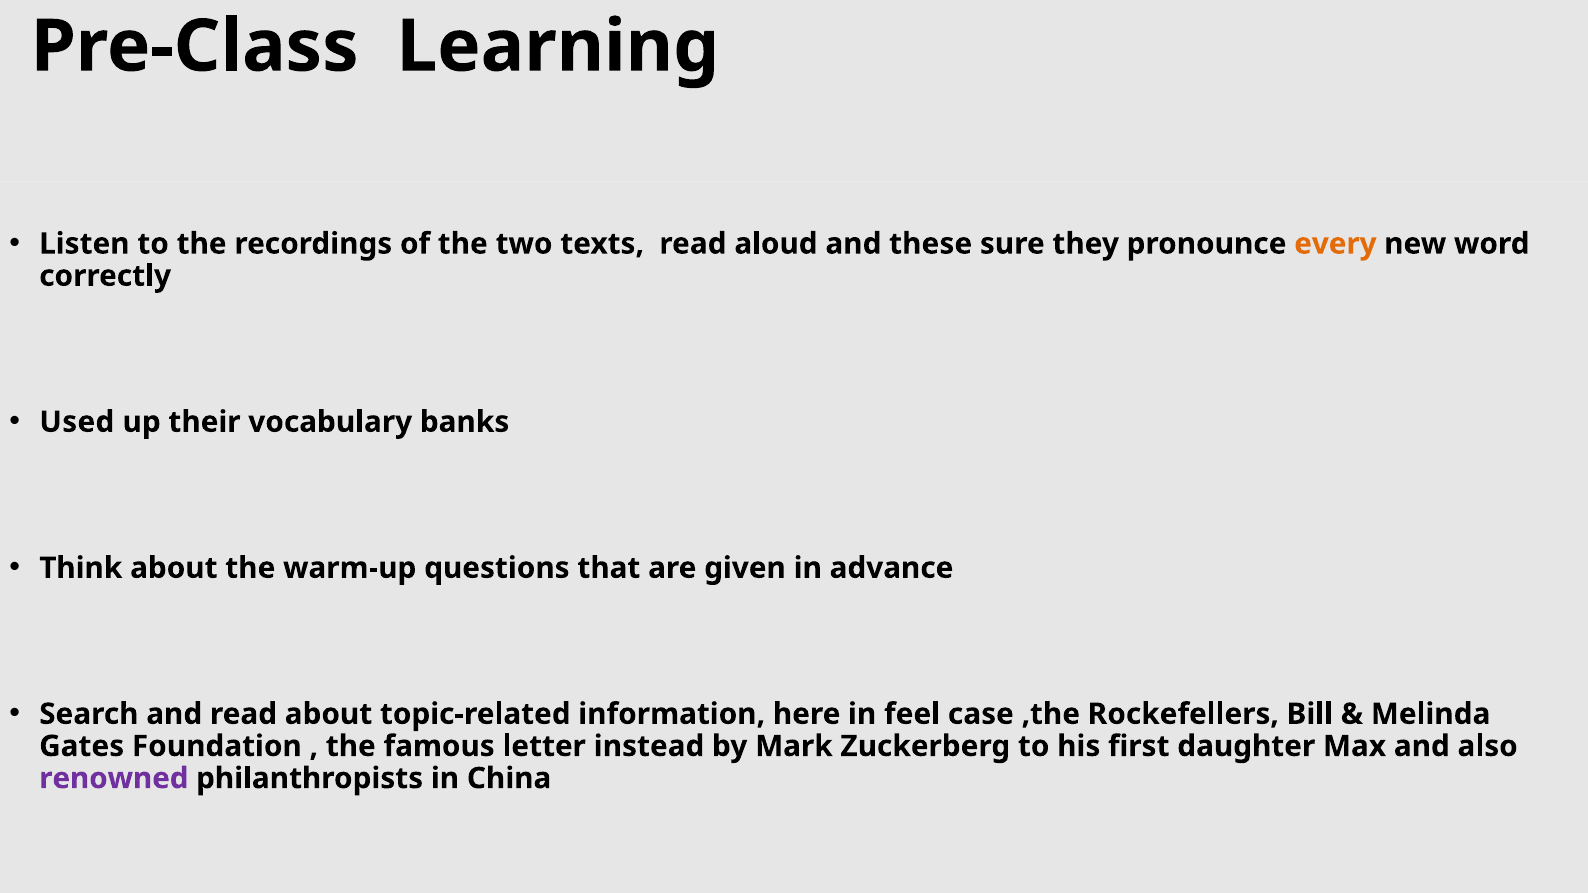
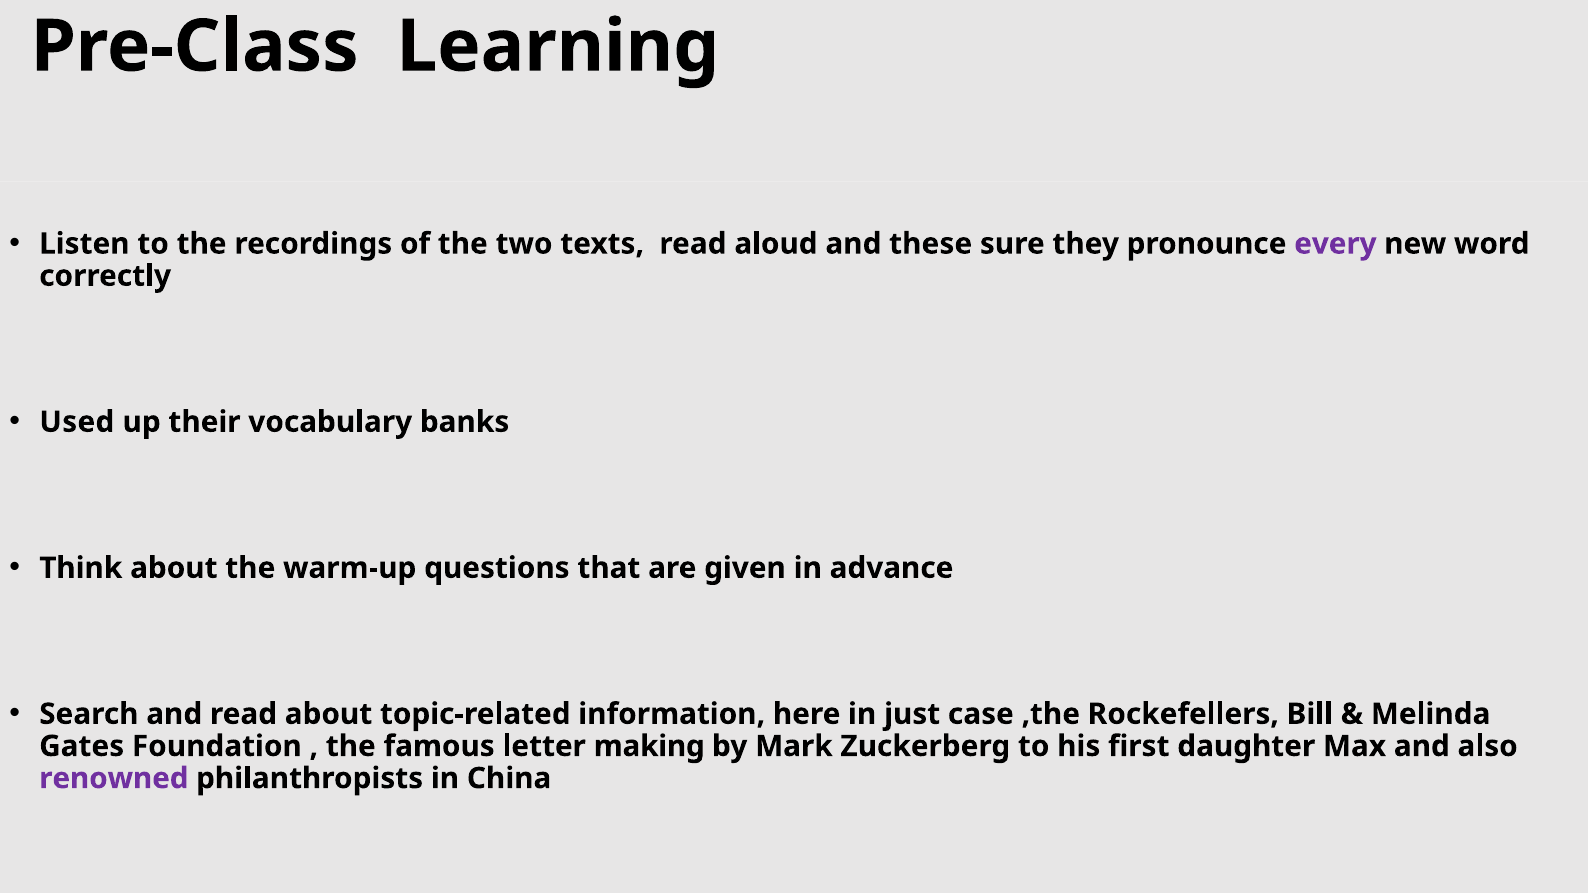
every colour: orange -> purple
feel: feel -> just
instead: instead -> making
